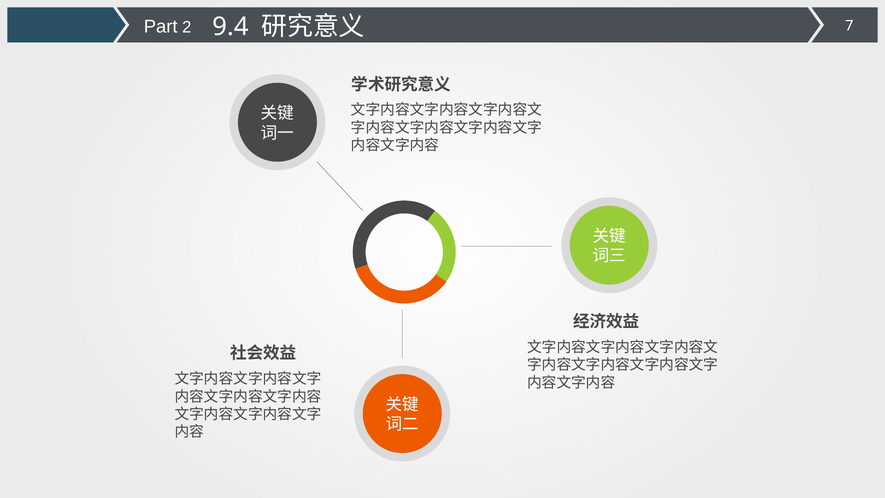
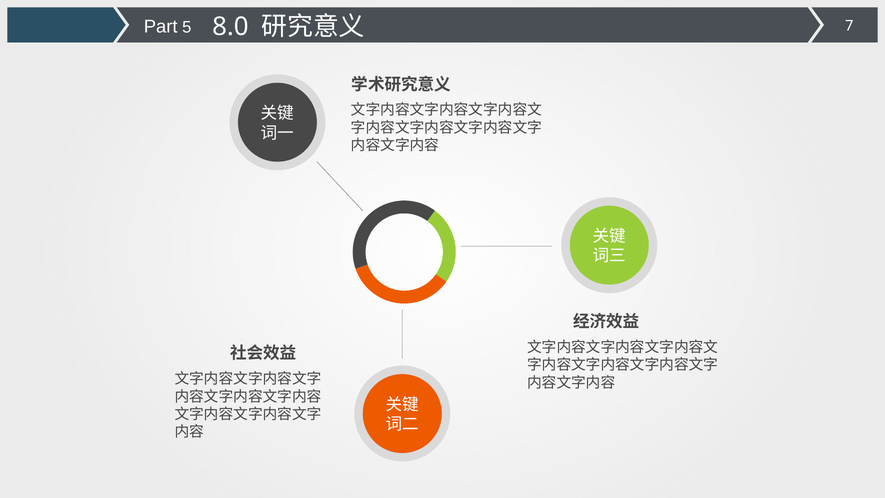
2: 2 -> 5
9.4: 9.4 -> 8.0
